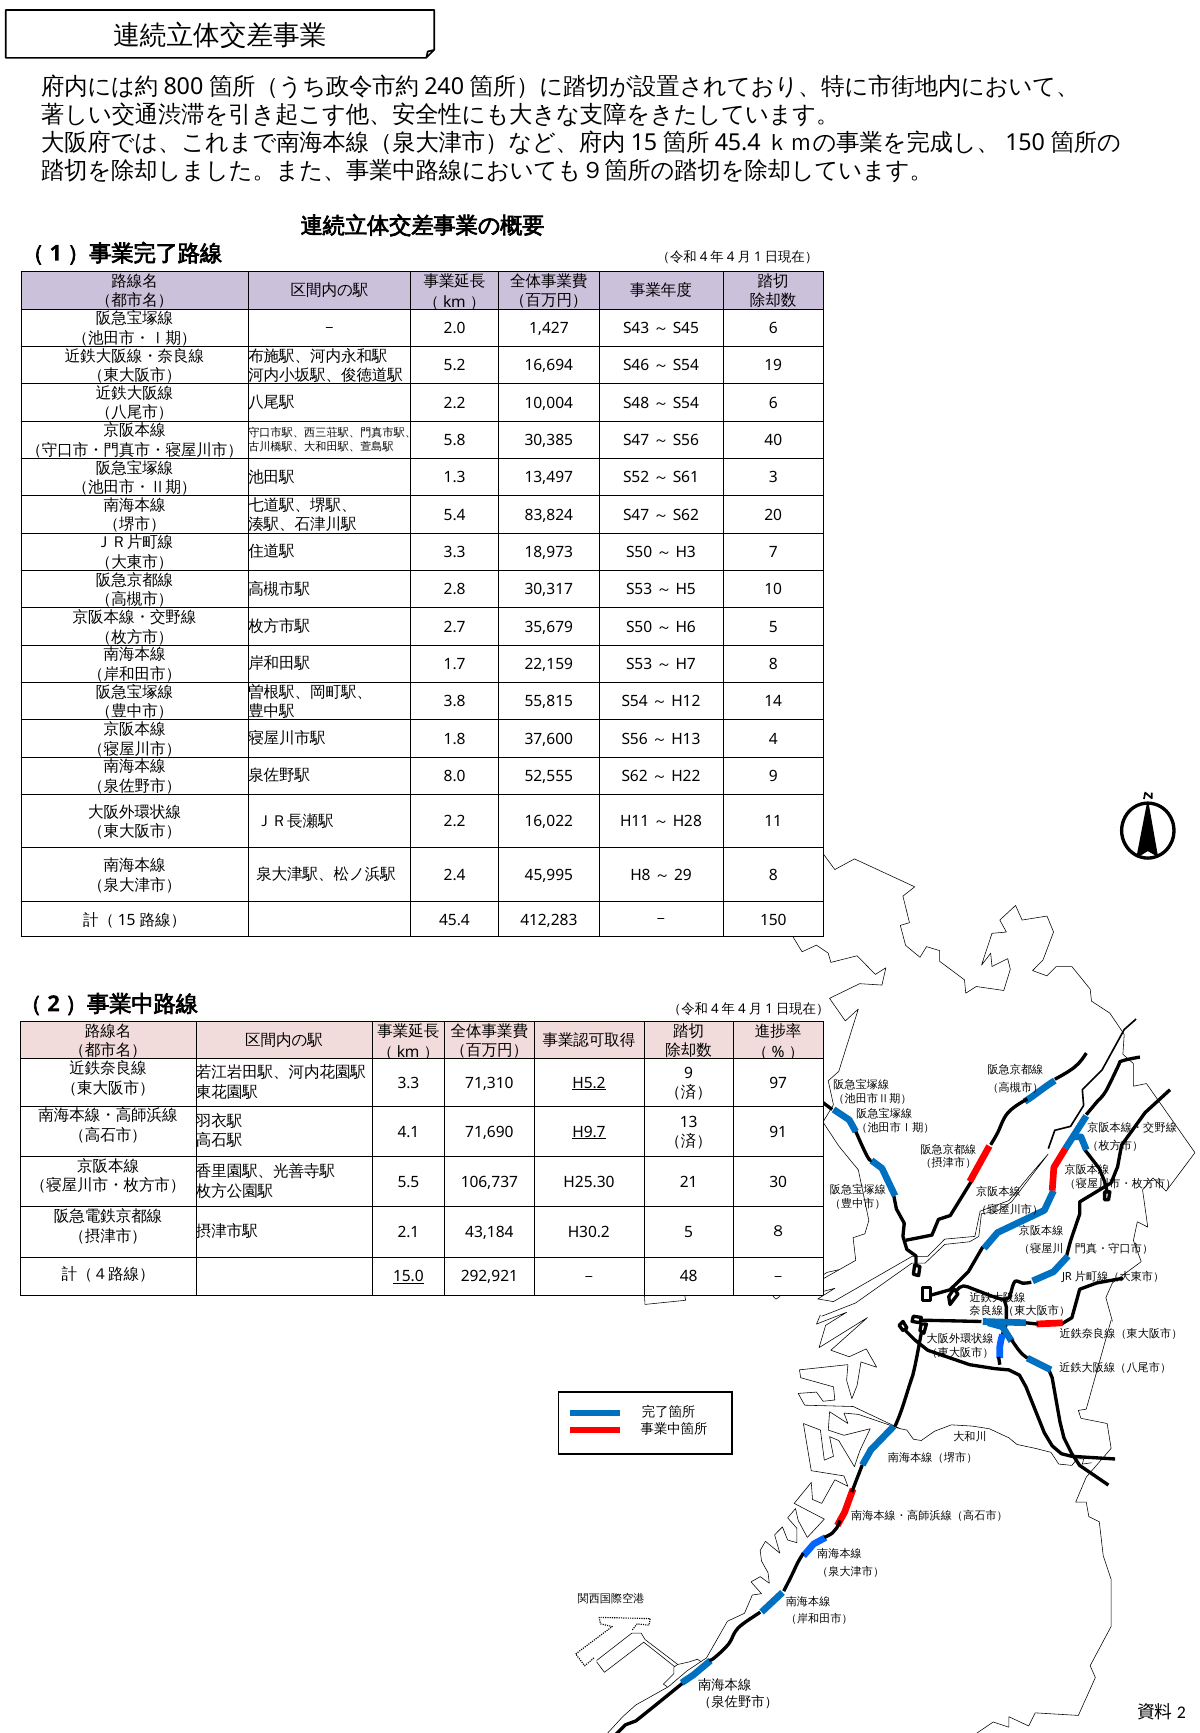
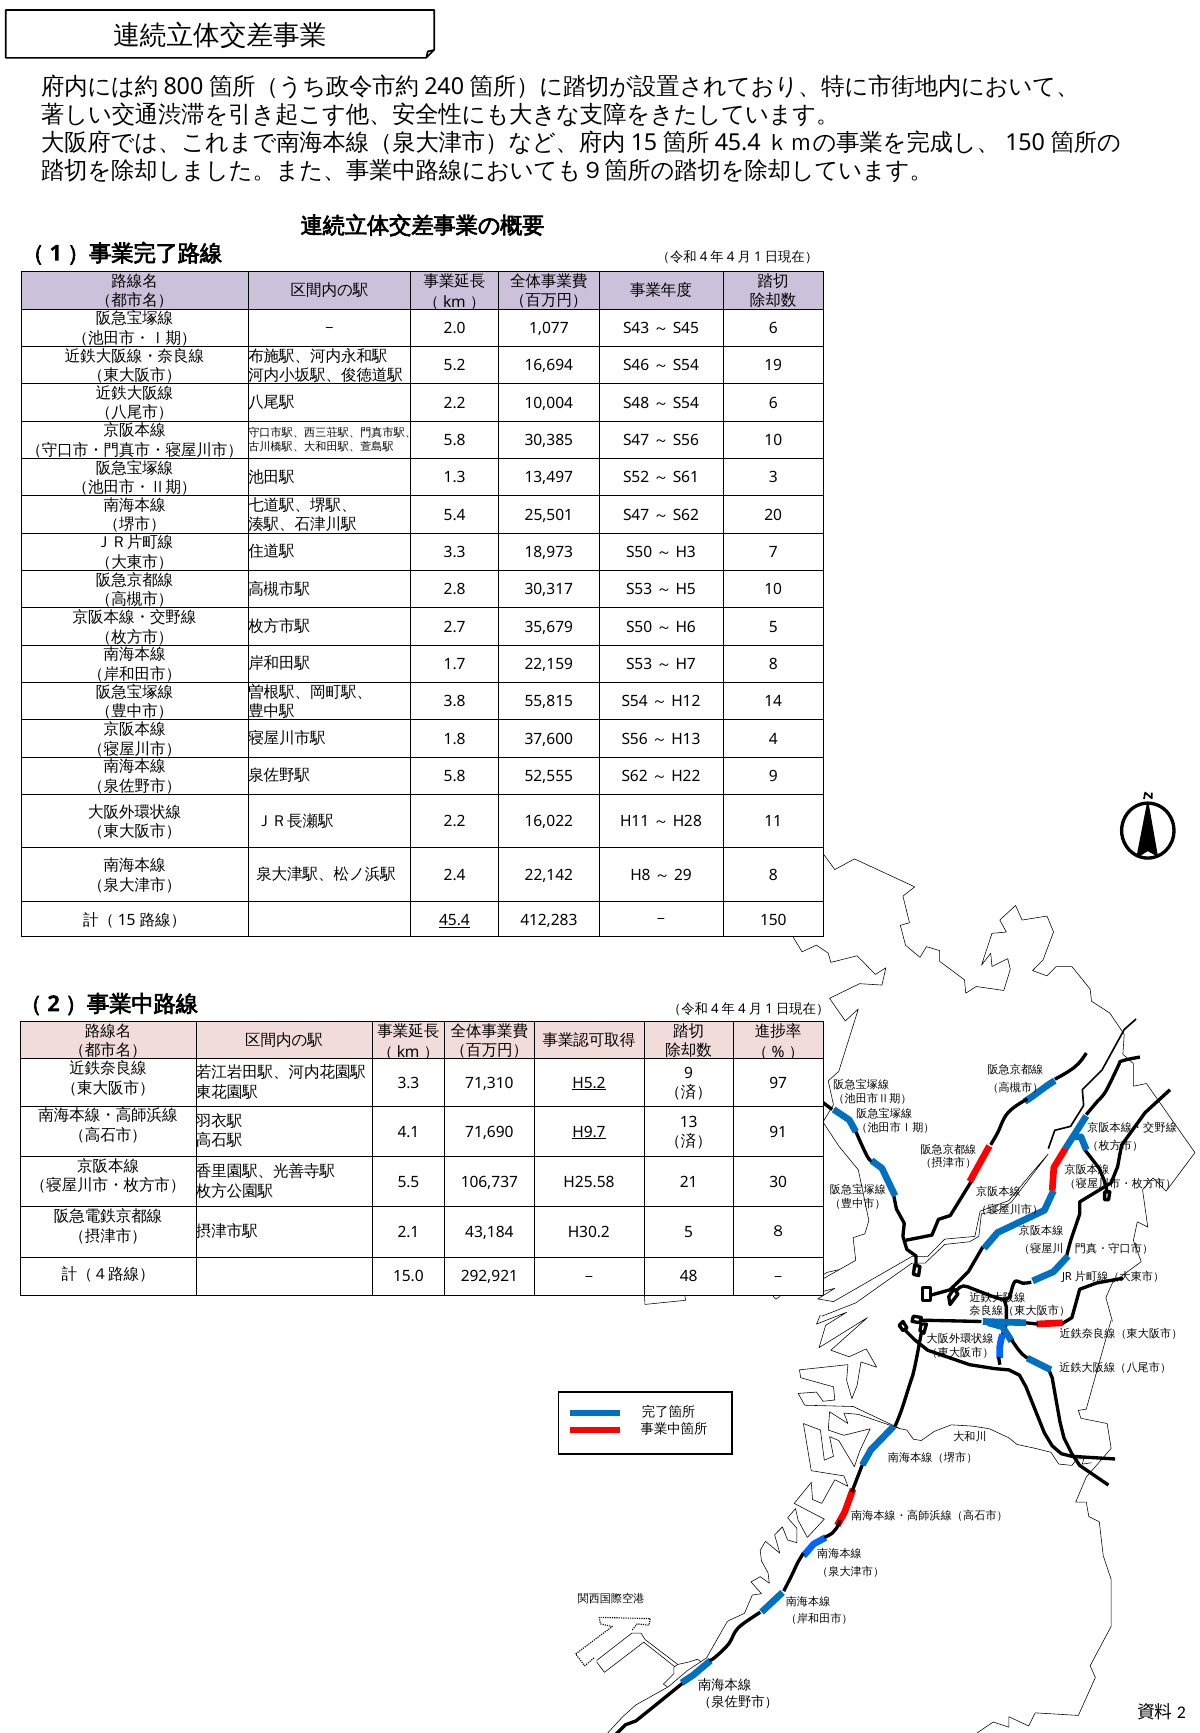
1,427: 1,427 -> 1,077
40 at (773, 440): 40 -> 10
83,824: 83,824 -> 25,501
8.0 at (455, 777): 8.0 -> 5.8
45,995: 45,995 -> 22,142
45.4 underline: none -> present
H25.30: H25.30 -> H25.58
15.0 underline: present -> none
